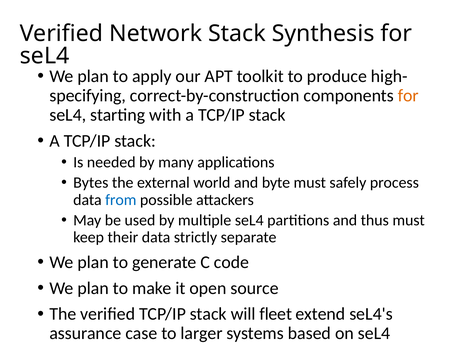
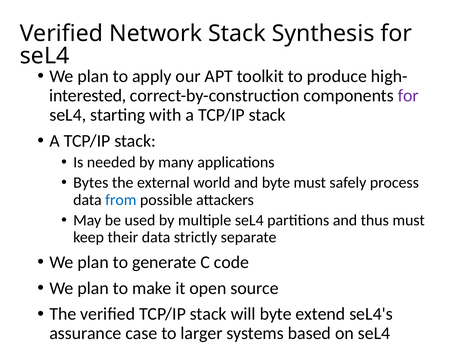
specifying: specifying -> interested
for at (408, 96) colour: orange -> purple
will fleet: fleet -> byte
